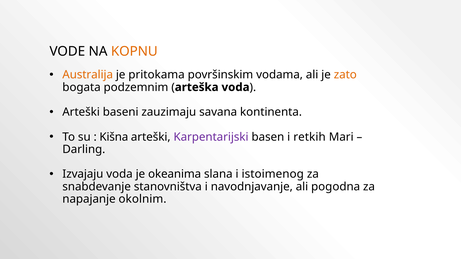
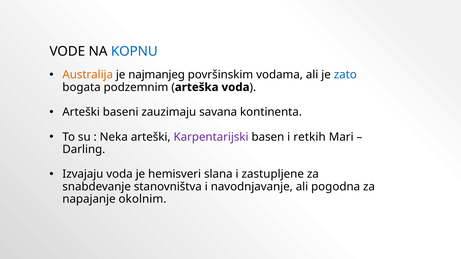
KOPNU colour: orange -> blue
pritokama: pritokama -> najmanjeg
zato colour: orange -> blue
Kišna: Kišna -> Neka
okeanima: okeanima -> hemisveri
istoimenog: istoimenog -> zastupljene
